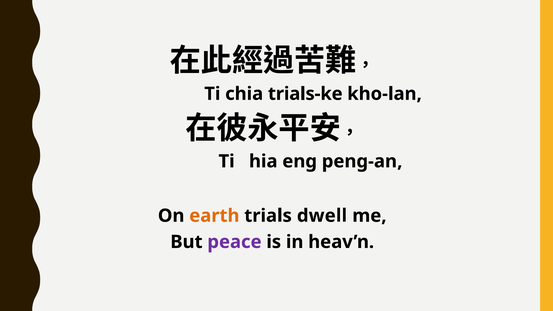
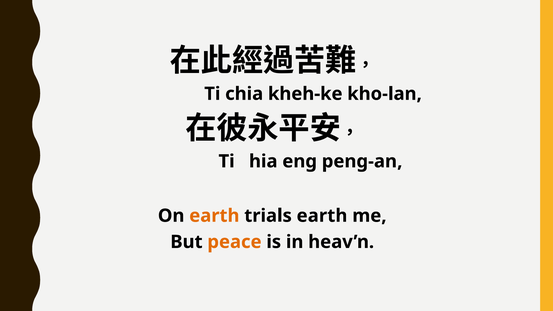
trials-ke: trials-ke -> kheh-ke
trials dwell: dwell -> earth
peace colour: purple -> orange
